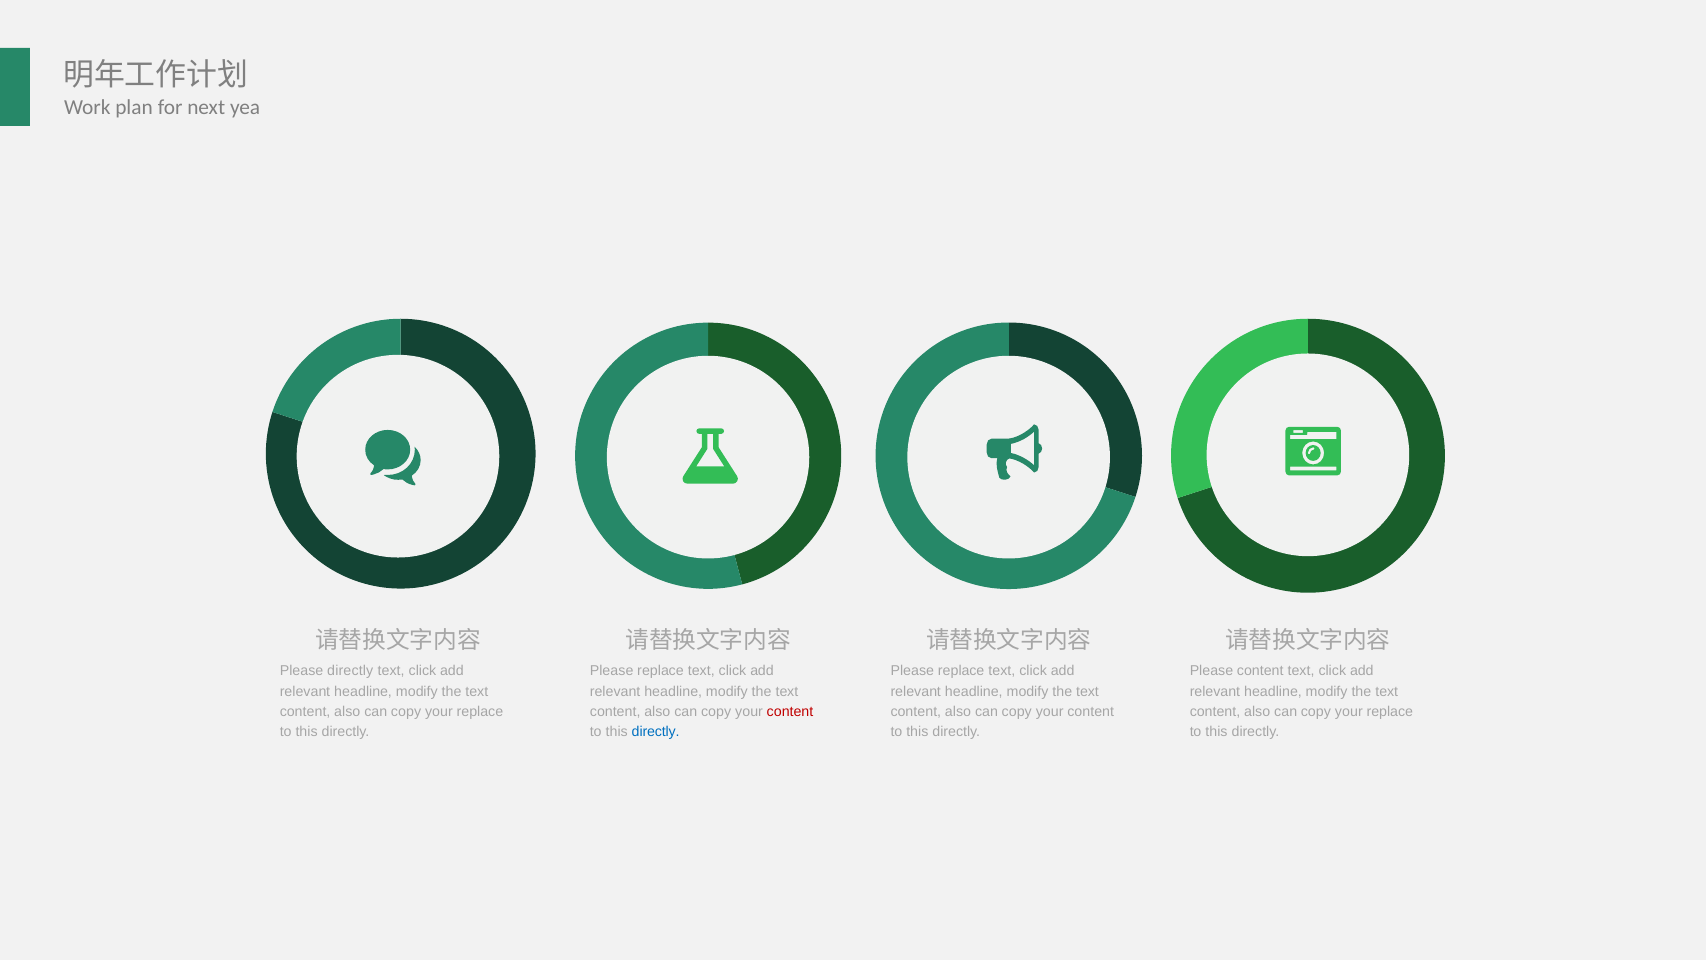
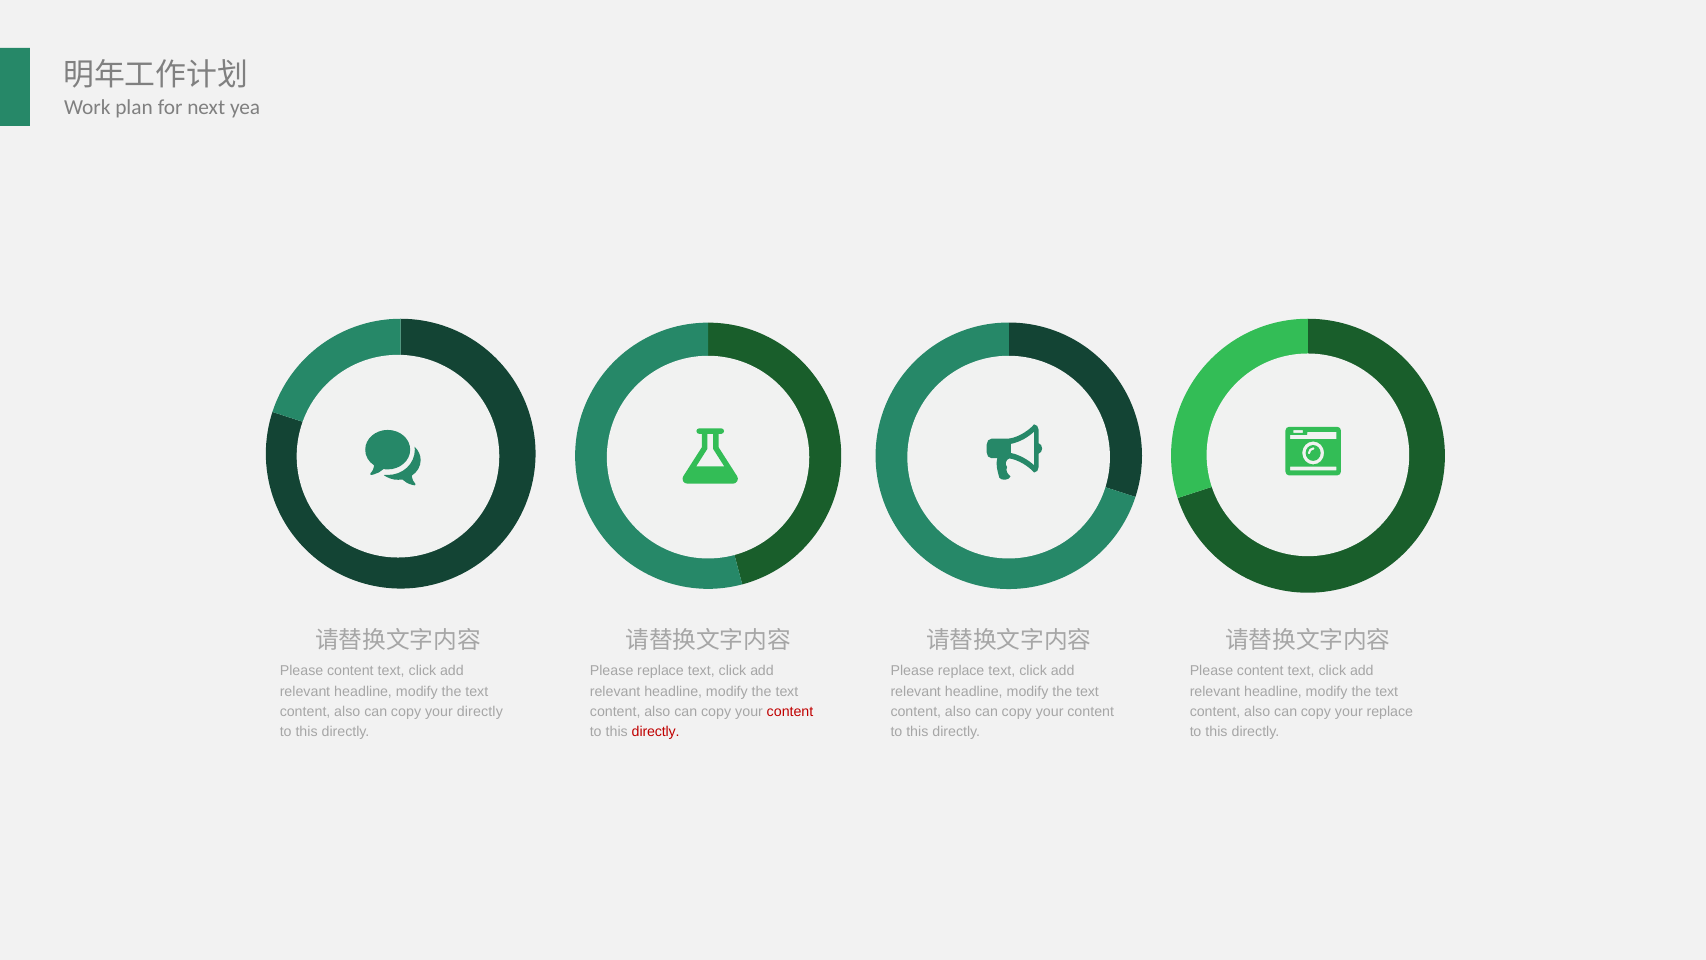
directly at (350, 671): directly -> content
replace at (480, 712): replace -> directly
directly at (656, 732) colour: blue -> red
